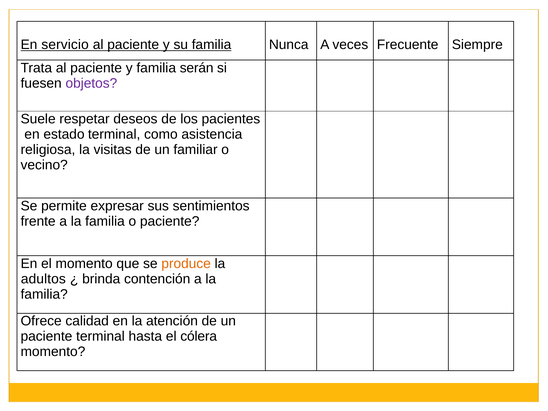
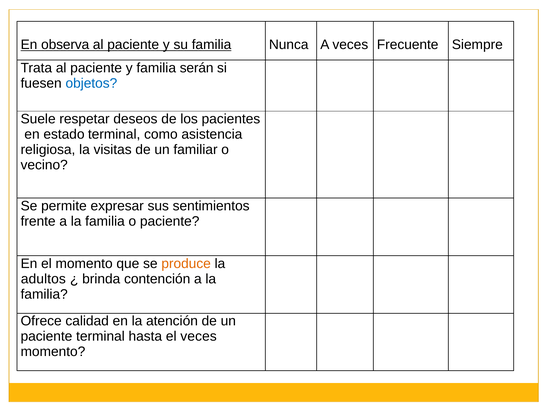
servicio: servicio -> observa
objetos colour: purple -> blue
el cólera: cólera -> veces
